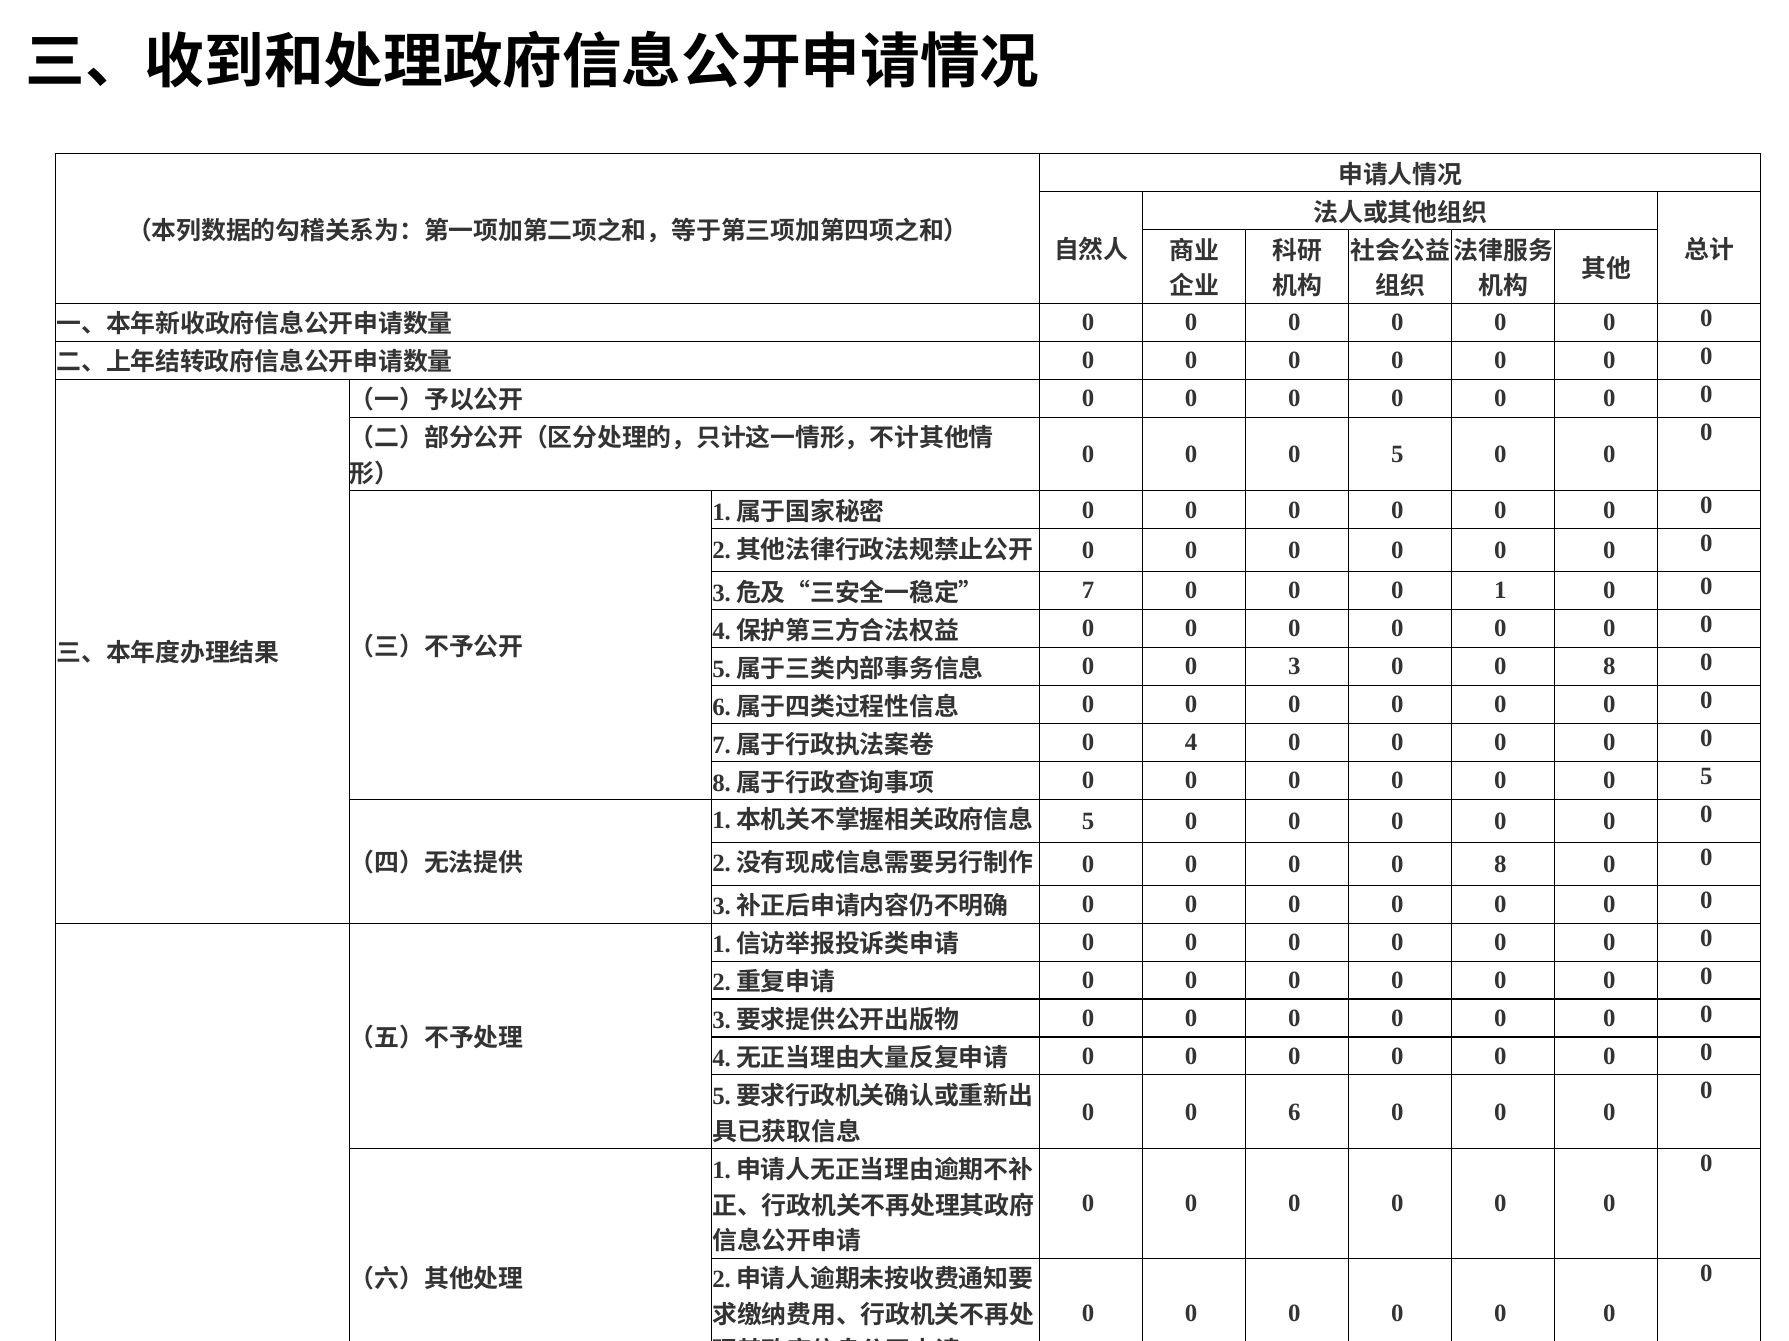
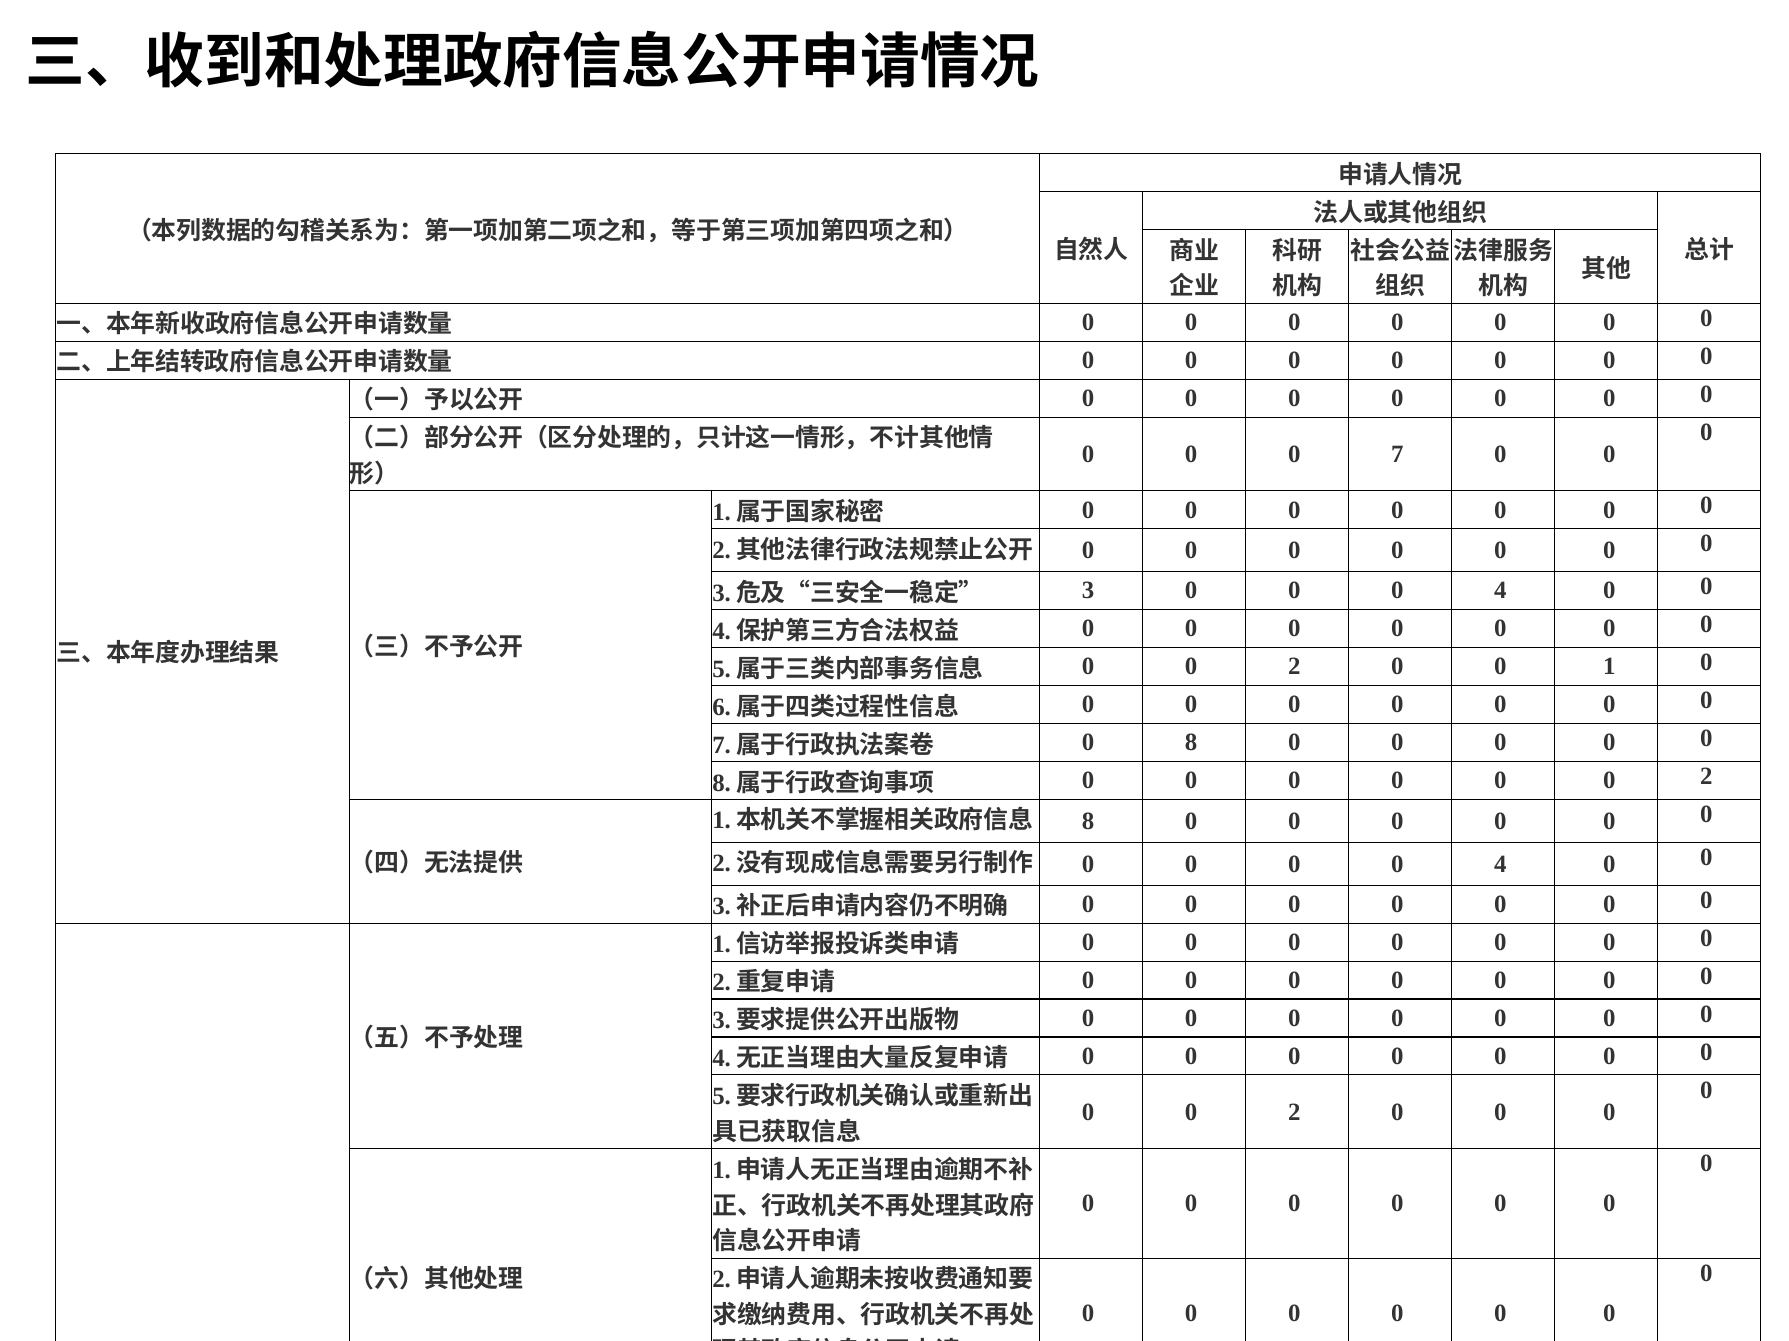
5 at (1397, 454): 5 -> 7
7: 7 -> 3
1 at (1500, 591): 1 -> 4
3 at (1294, 667): 3 -> 2
8 at (1609, 667): 8 -> 1
0 4: 4 -> 8
5 at (1706, 777): 5 -> 2
5 at (1088, 821): 5 -> 8
8 at (1500, 864): 8 -> 4
6 at (1294, 1113): 6 -> 2
